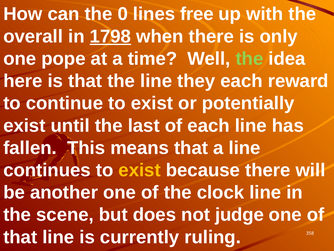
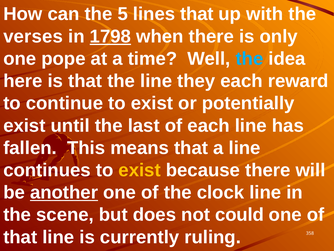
0: 0 -> 5
lines free: free -> that
overall: overall -> verses
the at (249, 59) colour: light green -> light blue
another underline: none -> present
judge: judge -> could
